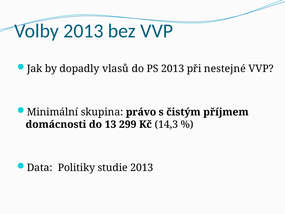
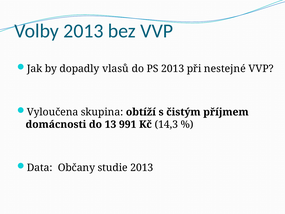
Minimální: Minimální -> Vyloučena
právo: právo -> obtíží
299: 299 -> 991
Politiky: Politiky -> Občany
